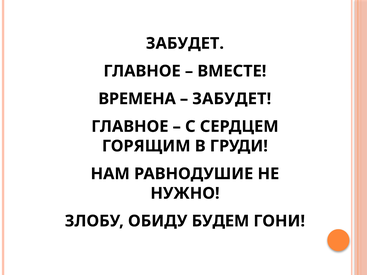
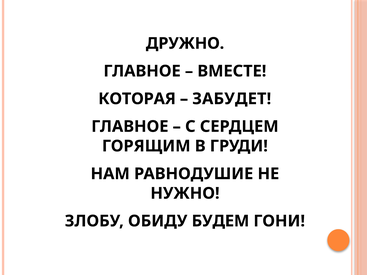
ЗАБУДЕТ at (185, 43): ЗАБУДЕТ -> ДРУЖНО
ВРЕМЕНА: ВРЕМЕНА -> КОТОРАЯ
